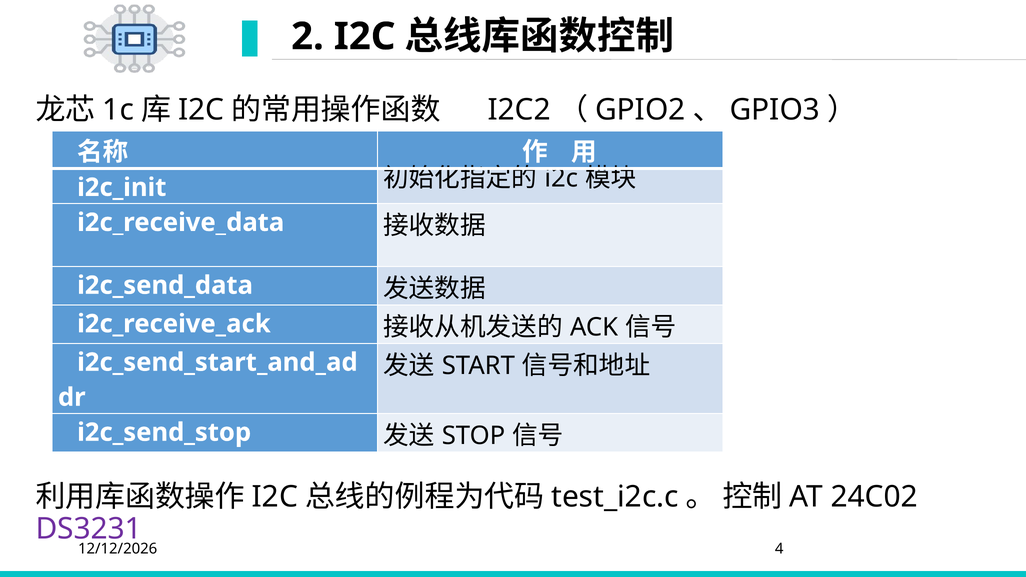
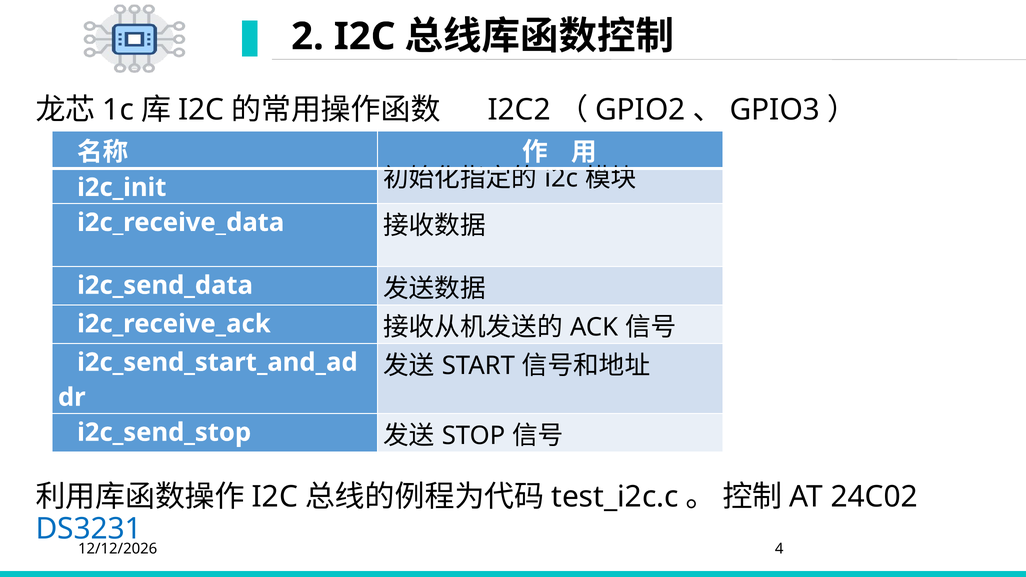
DS3231 colour: purple -> blue
